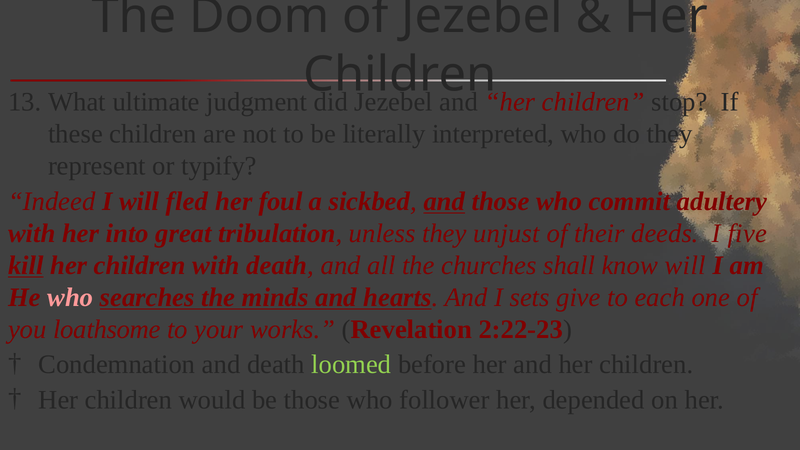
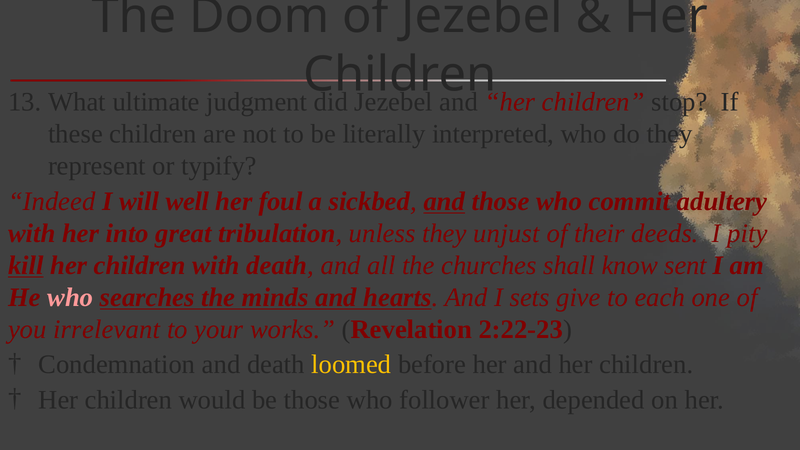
fled: fled -> well
five: five -> pity
know will: will -> sent
loathsome: loathsome -> irrelevant
loomed colour: light green -> yellow
